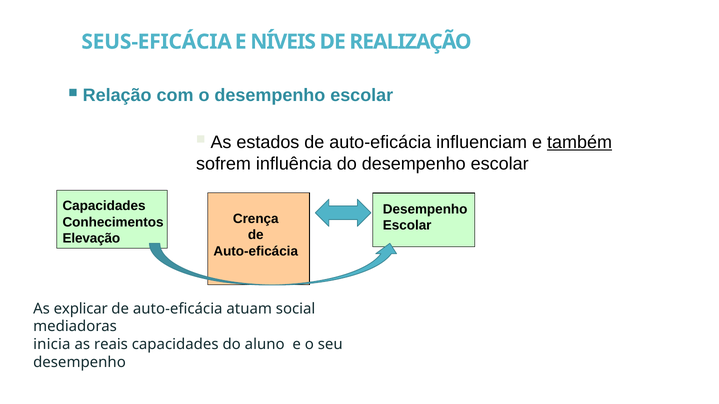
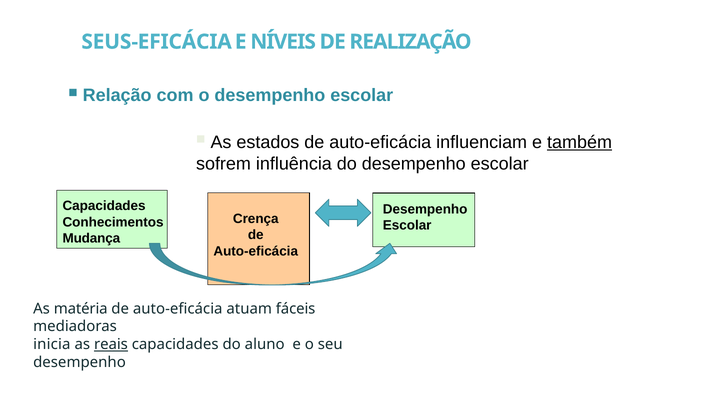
Elevação: Elevação -> Mudança
explicar: explicar -> matéria
social: social -> fáceis
reais underline: none -> present
